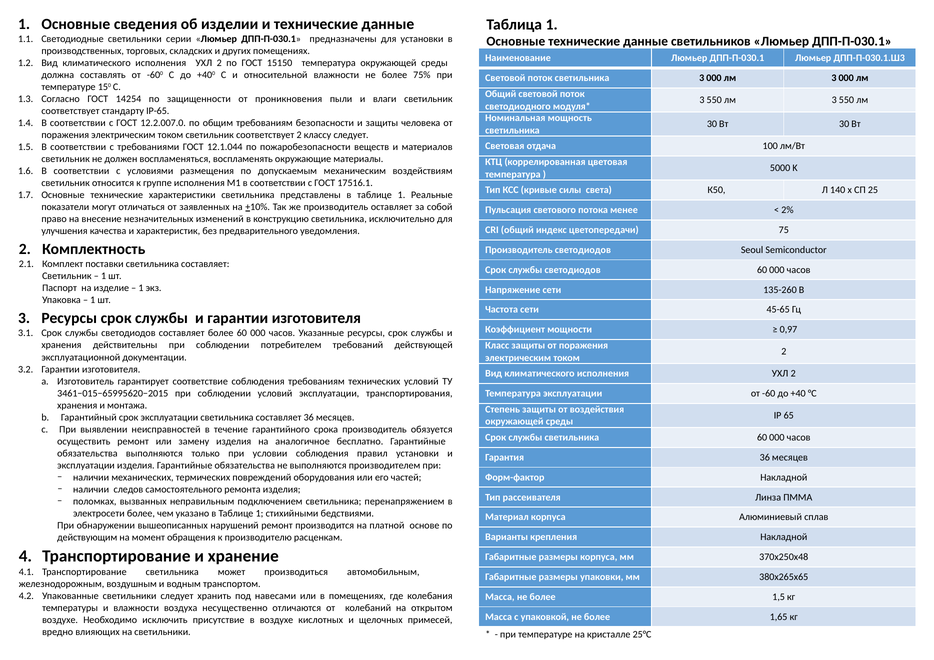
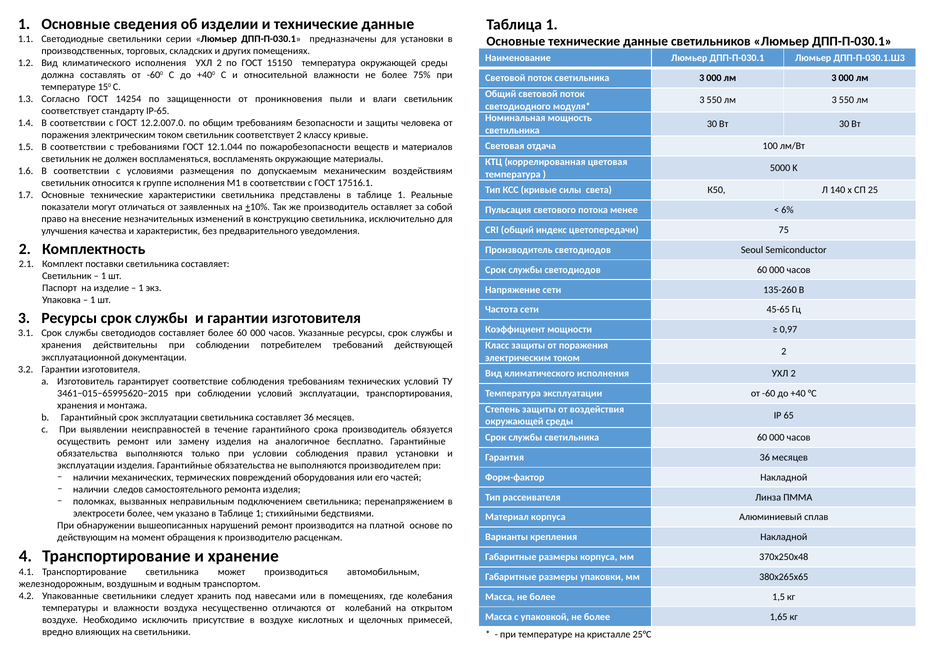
классу следует: следует -> кривые
2%: 2% -> 6%
